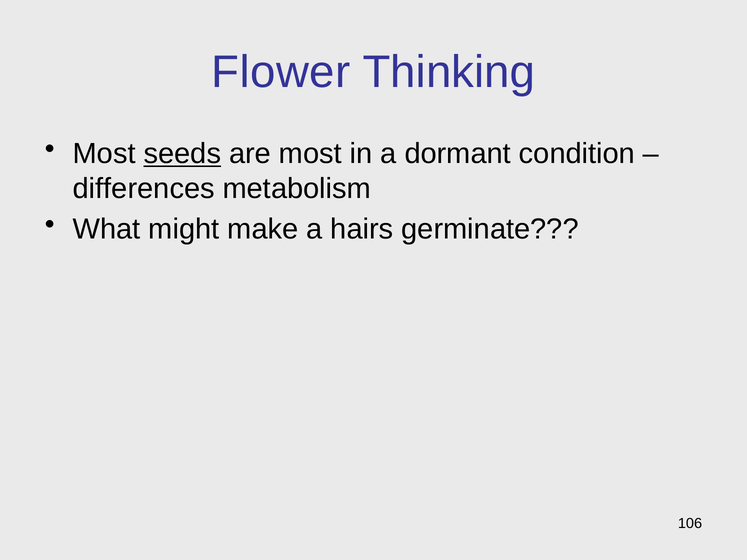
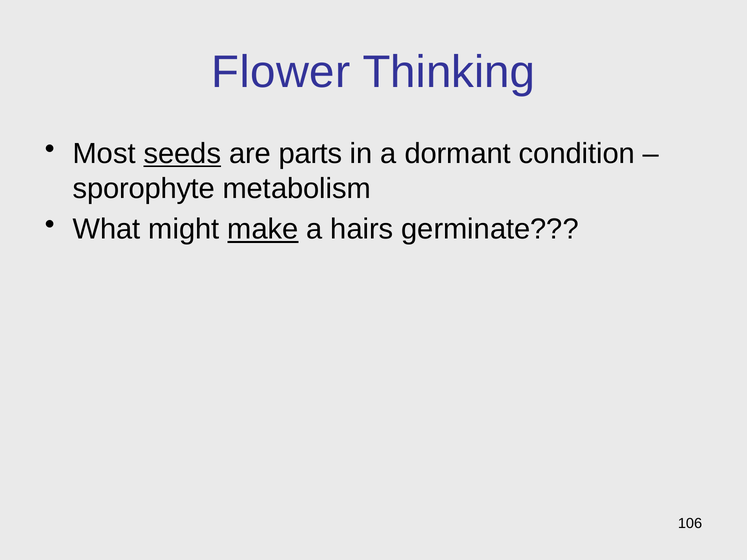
are most: most -> parts
differences: differences -> sporophyte
make underline: none -> present
